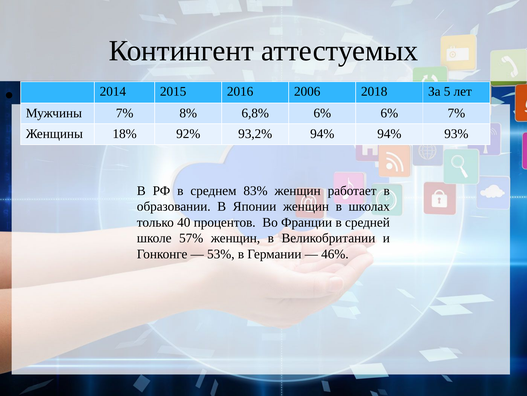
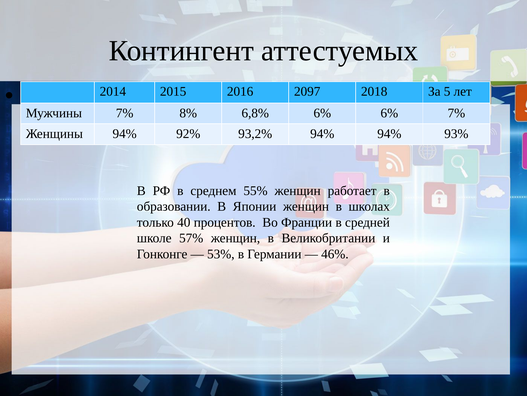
2006: 2006 -> 2097
Женщины 18%: 18% -> 94%
83%: 83% -> 55%
